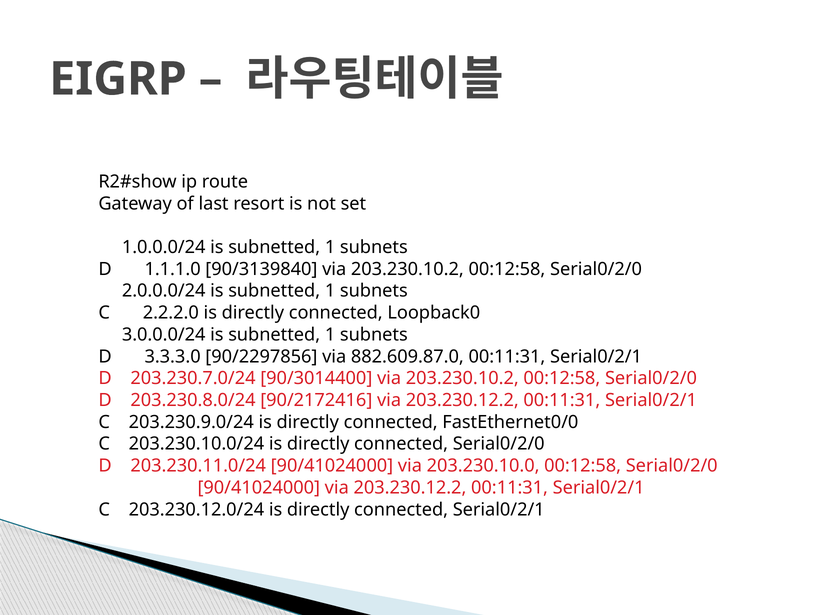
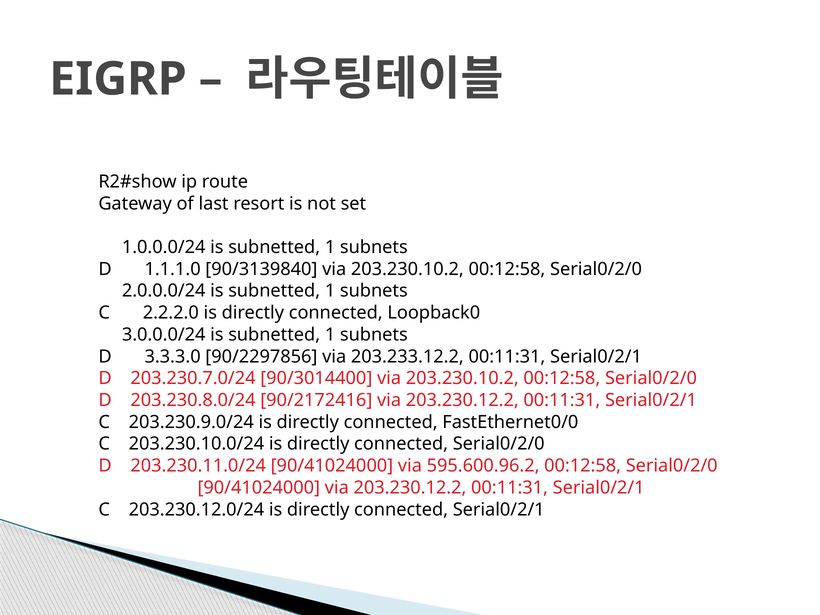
882.609.87.0: 882.609.87.0 -> 203.233.12.2
203.230.10.0: 203.230.10.0 -> 595.600.96.2
